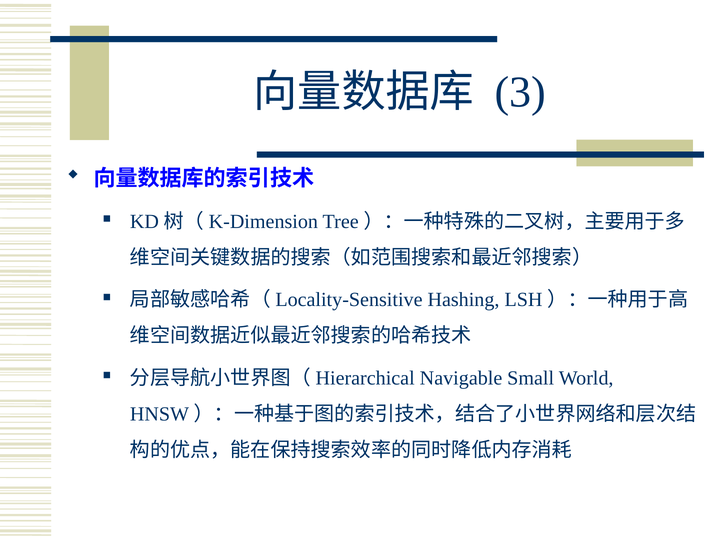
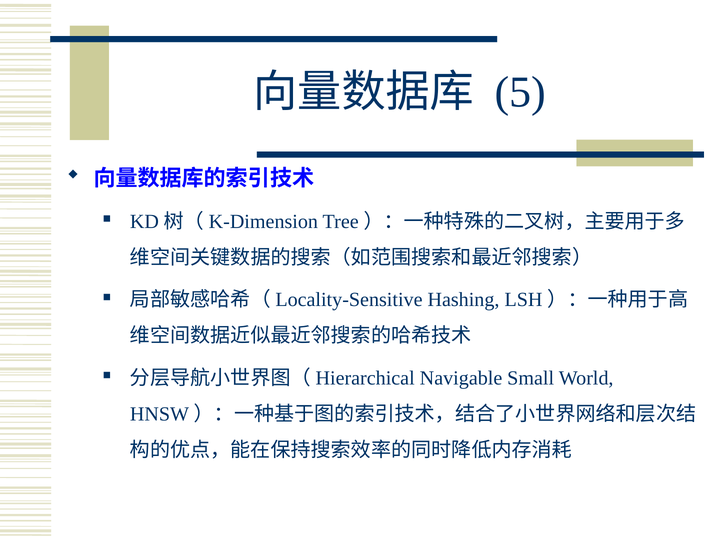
3: 3 -> 5
